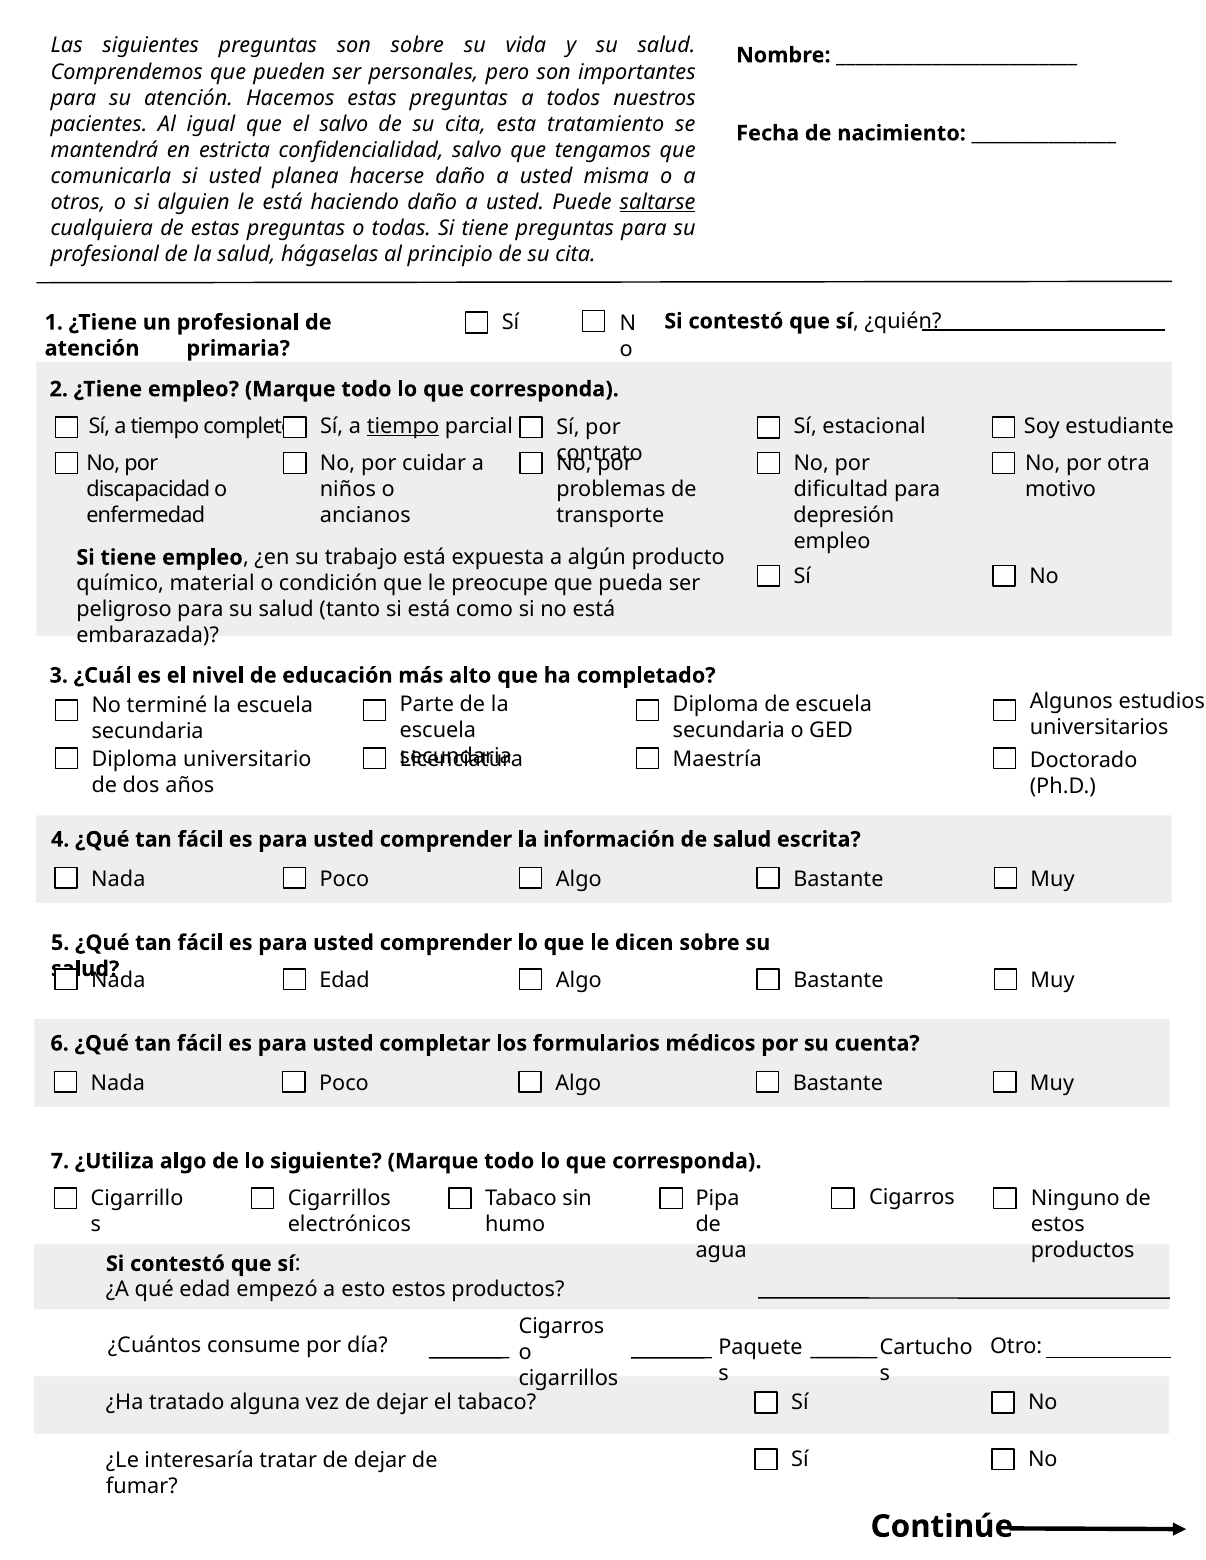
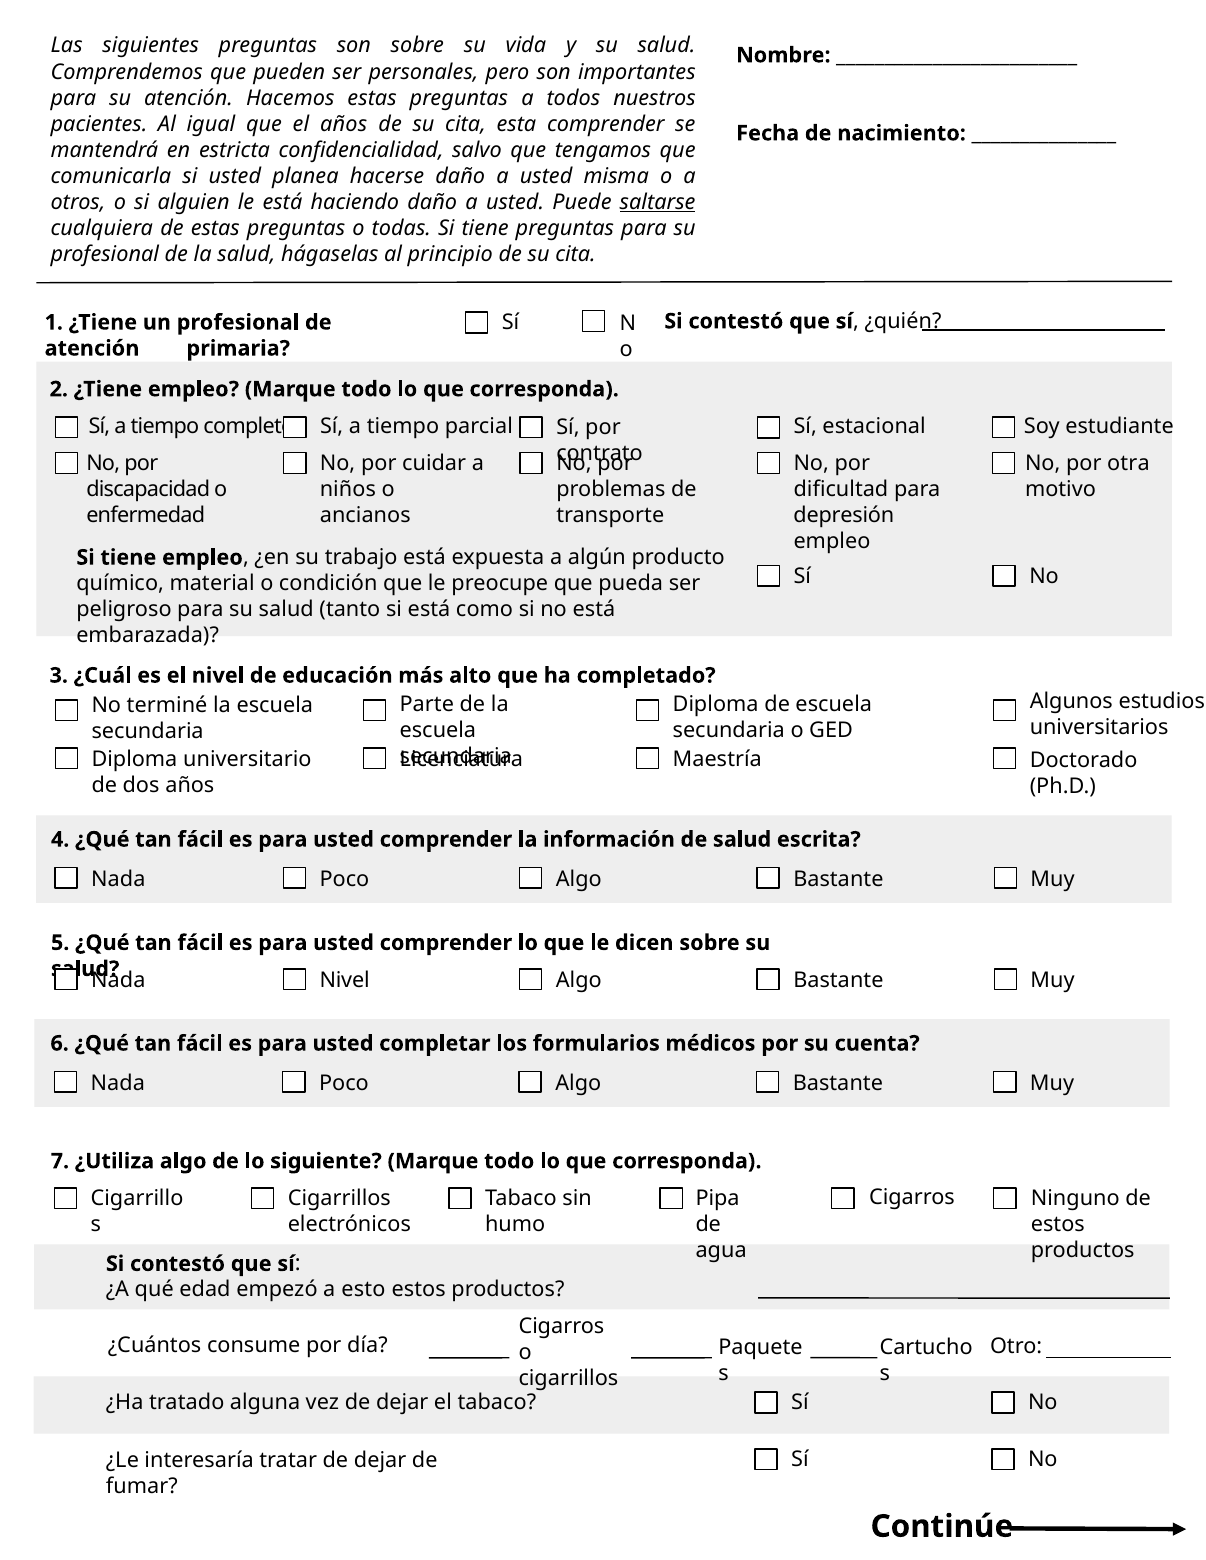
el salvo: salvo -> años
esta tratamiento: tratamiento -> comprender
tiempo at (403, 426) underline: present -> none
Nada Edad: Edad -> Nivel
